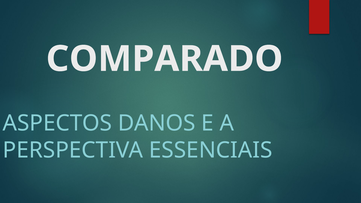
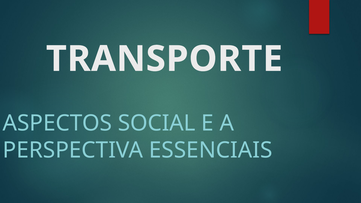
COMPARADO: COMPARADO -> TRANSPORTE
DANOS: DANOS -> SOCIAL
